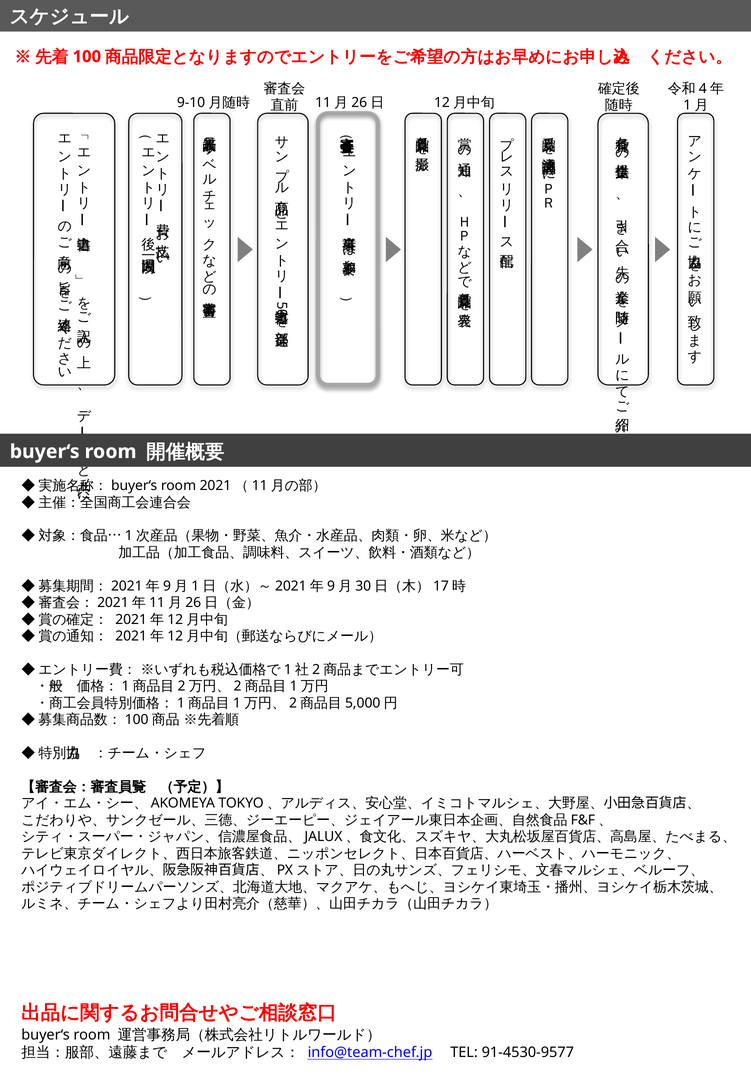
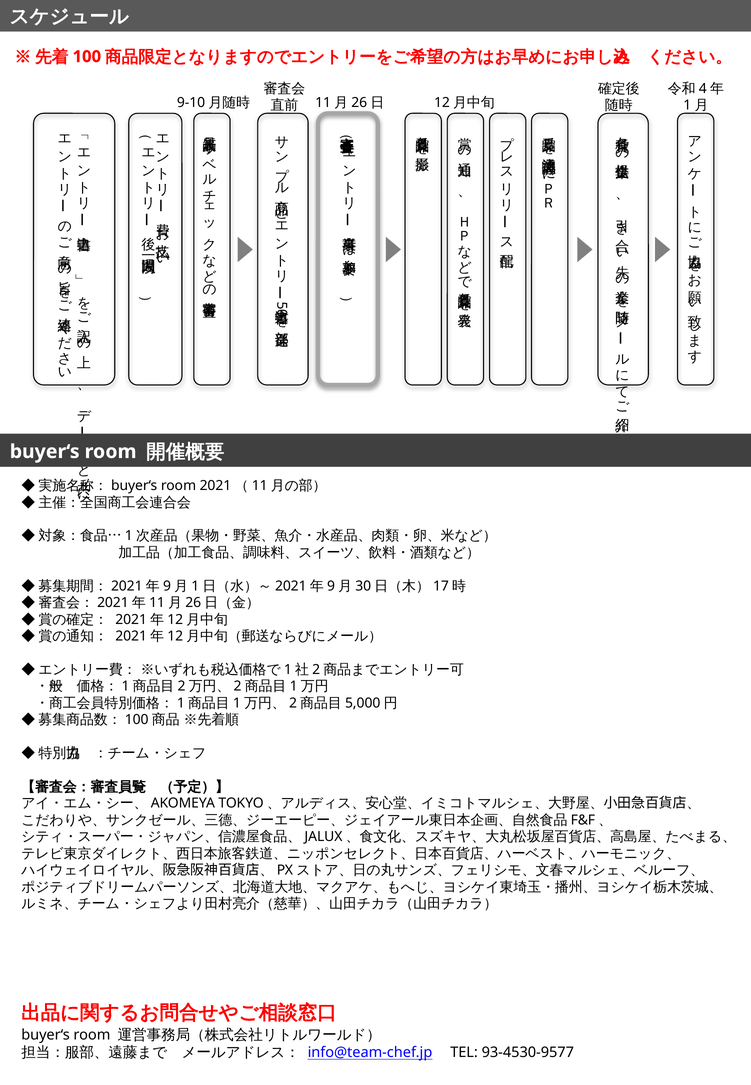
91-4530-9577: 91-4530-9577 -> 93-4530-9577
